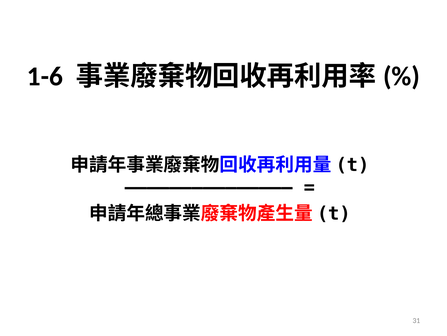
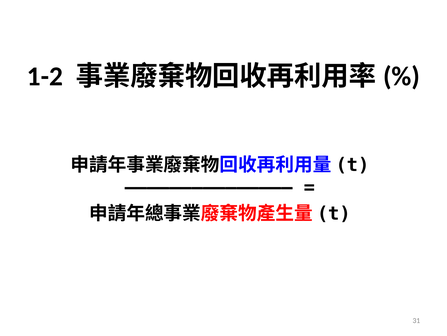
1-6: 1-6 -> 1-2
